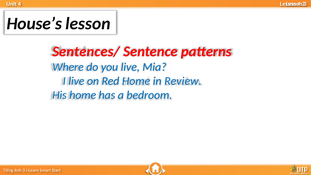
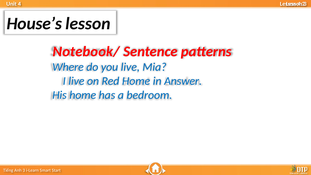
Sentences/: Sentences/ -> Notebook/
Review: Review -> Answer
